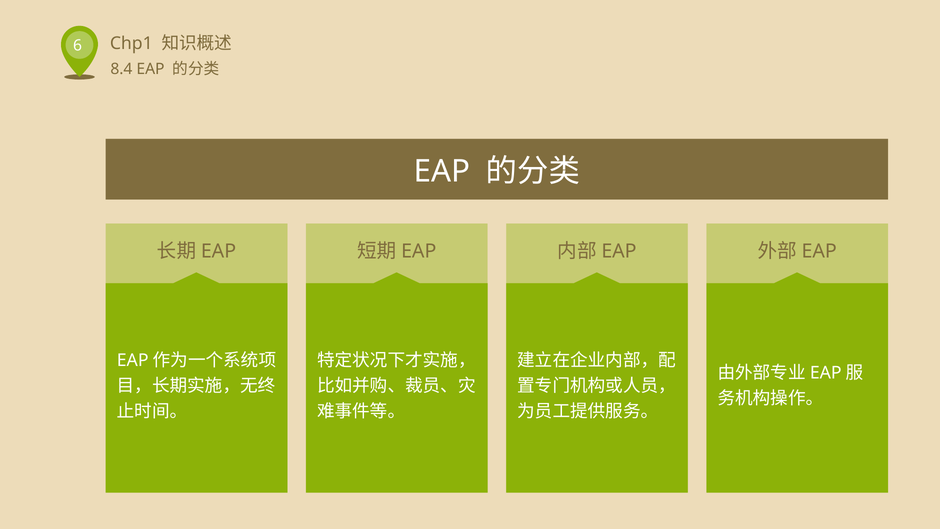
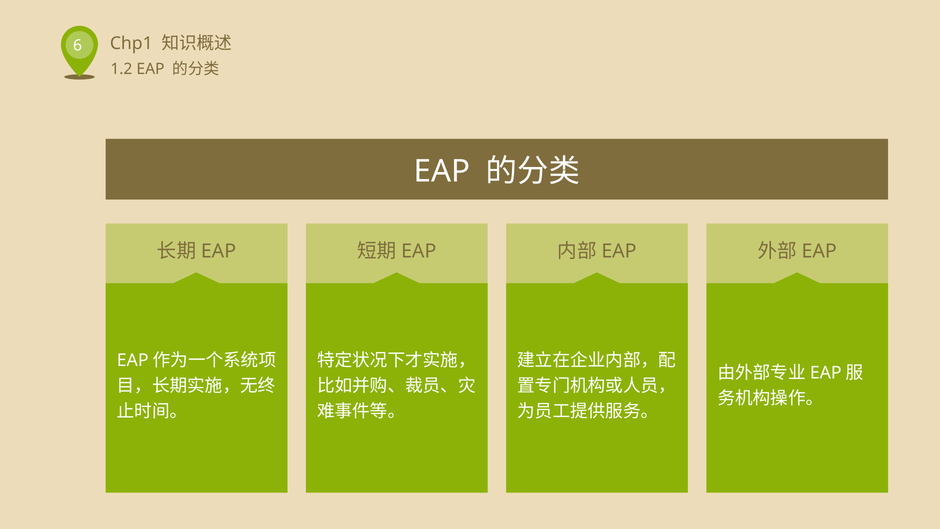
8.4: 8.4 -> 1.2
